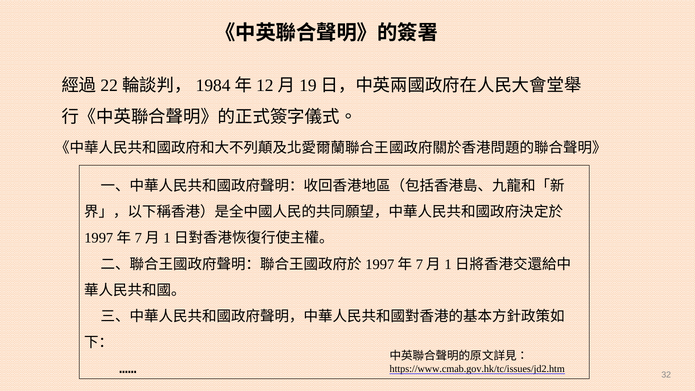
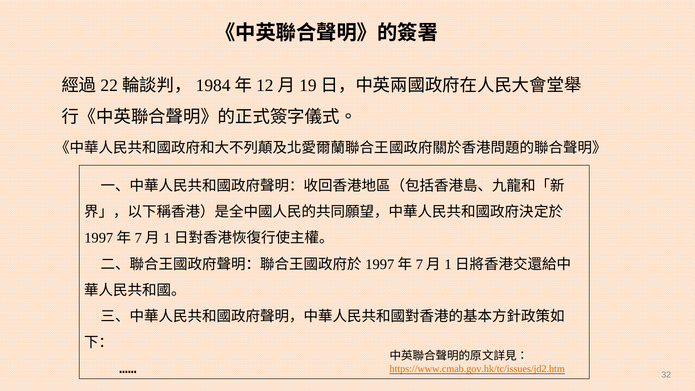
https://www.cmab.gov.hk/tc/issues/jd2.htm colour: black -> orange
